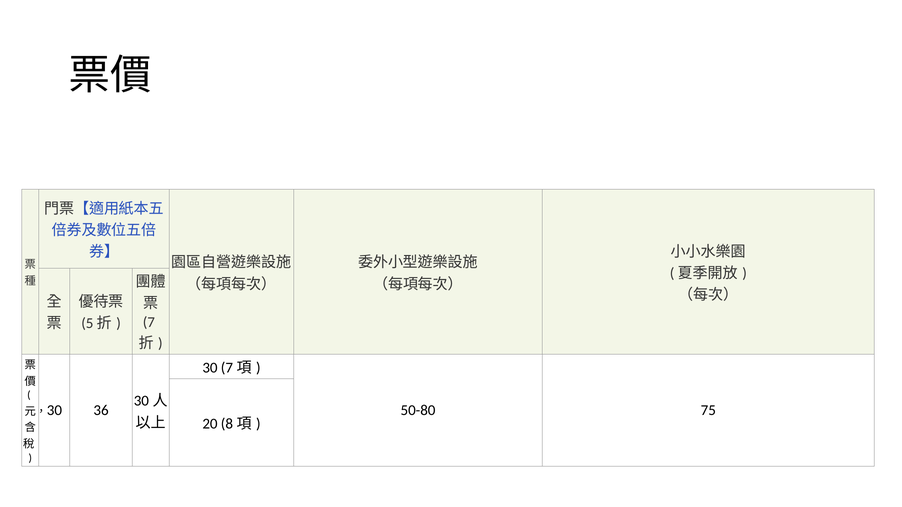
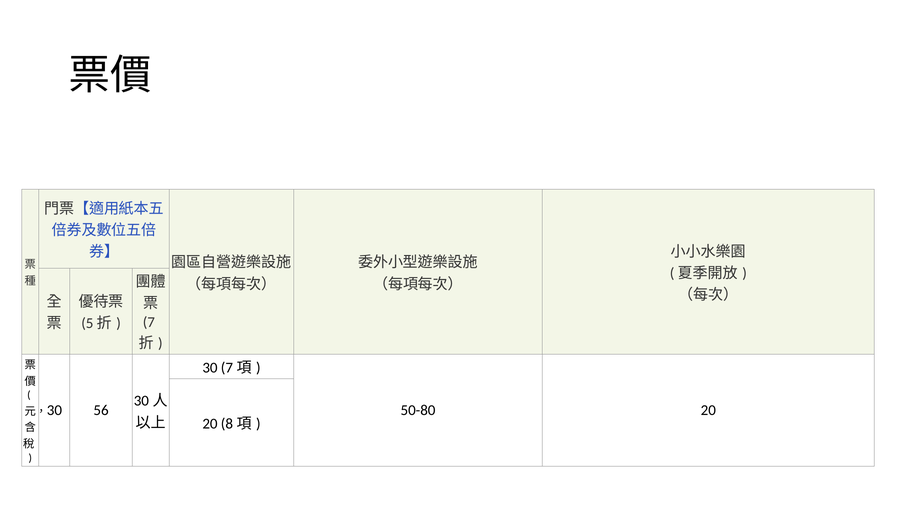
36: 36 -> 56
50-80 75: 75 -> 20
